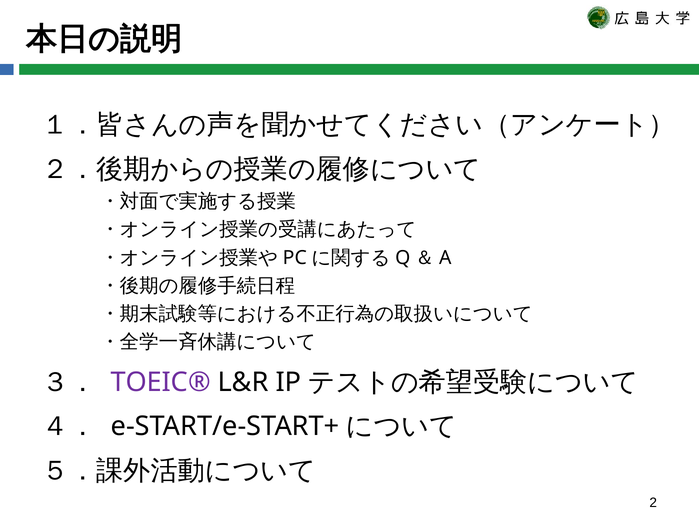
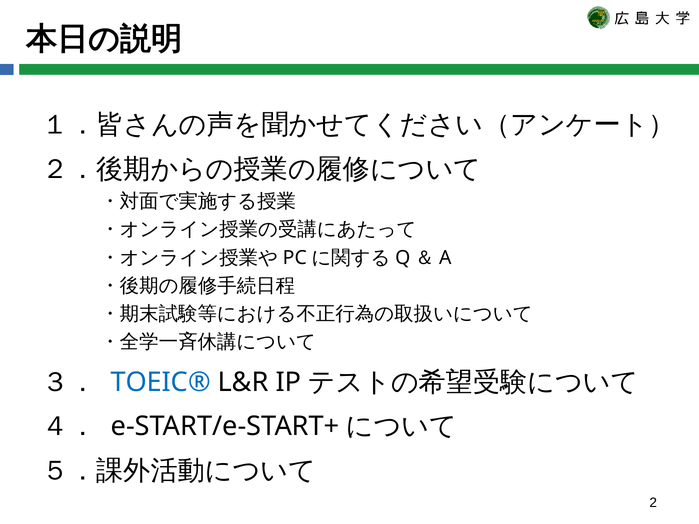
TOEIC® colour: purple -> blue
